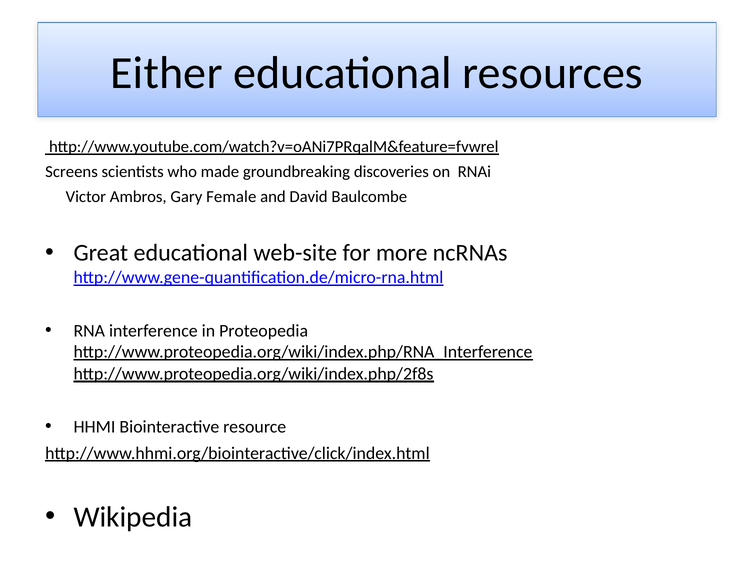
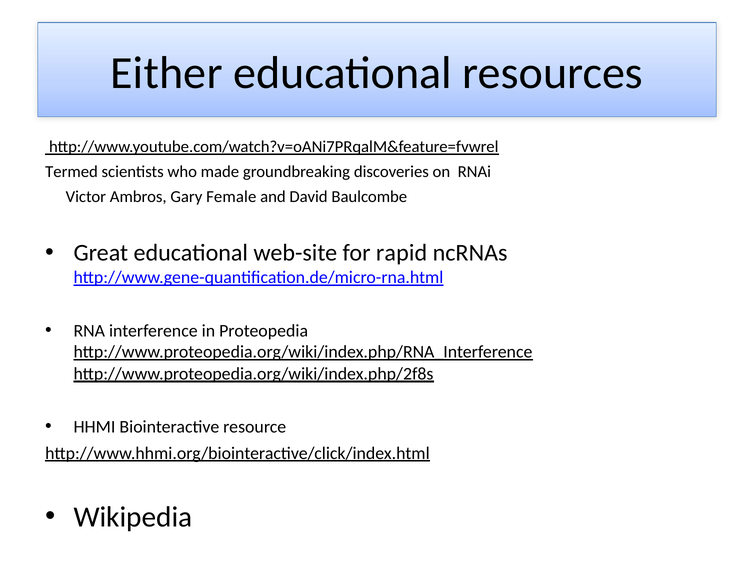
Screens: Screens -> Termed
more: more -> rapid
